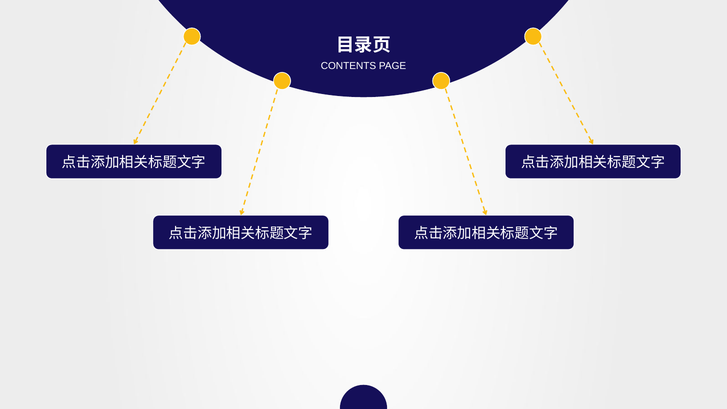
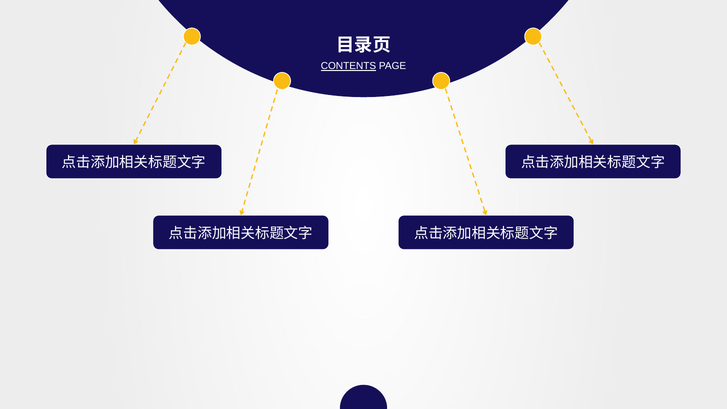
CONTENTS underline: none -> present
